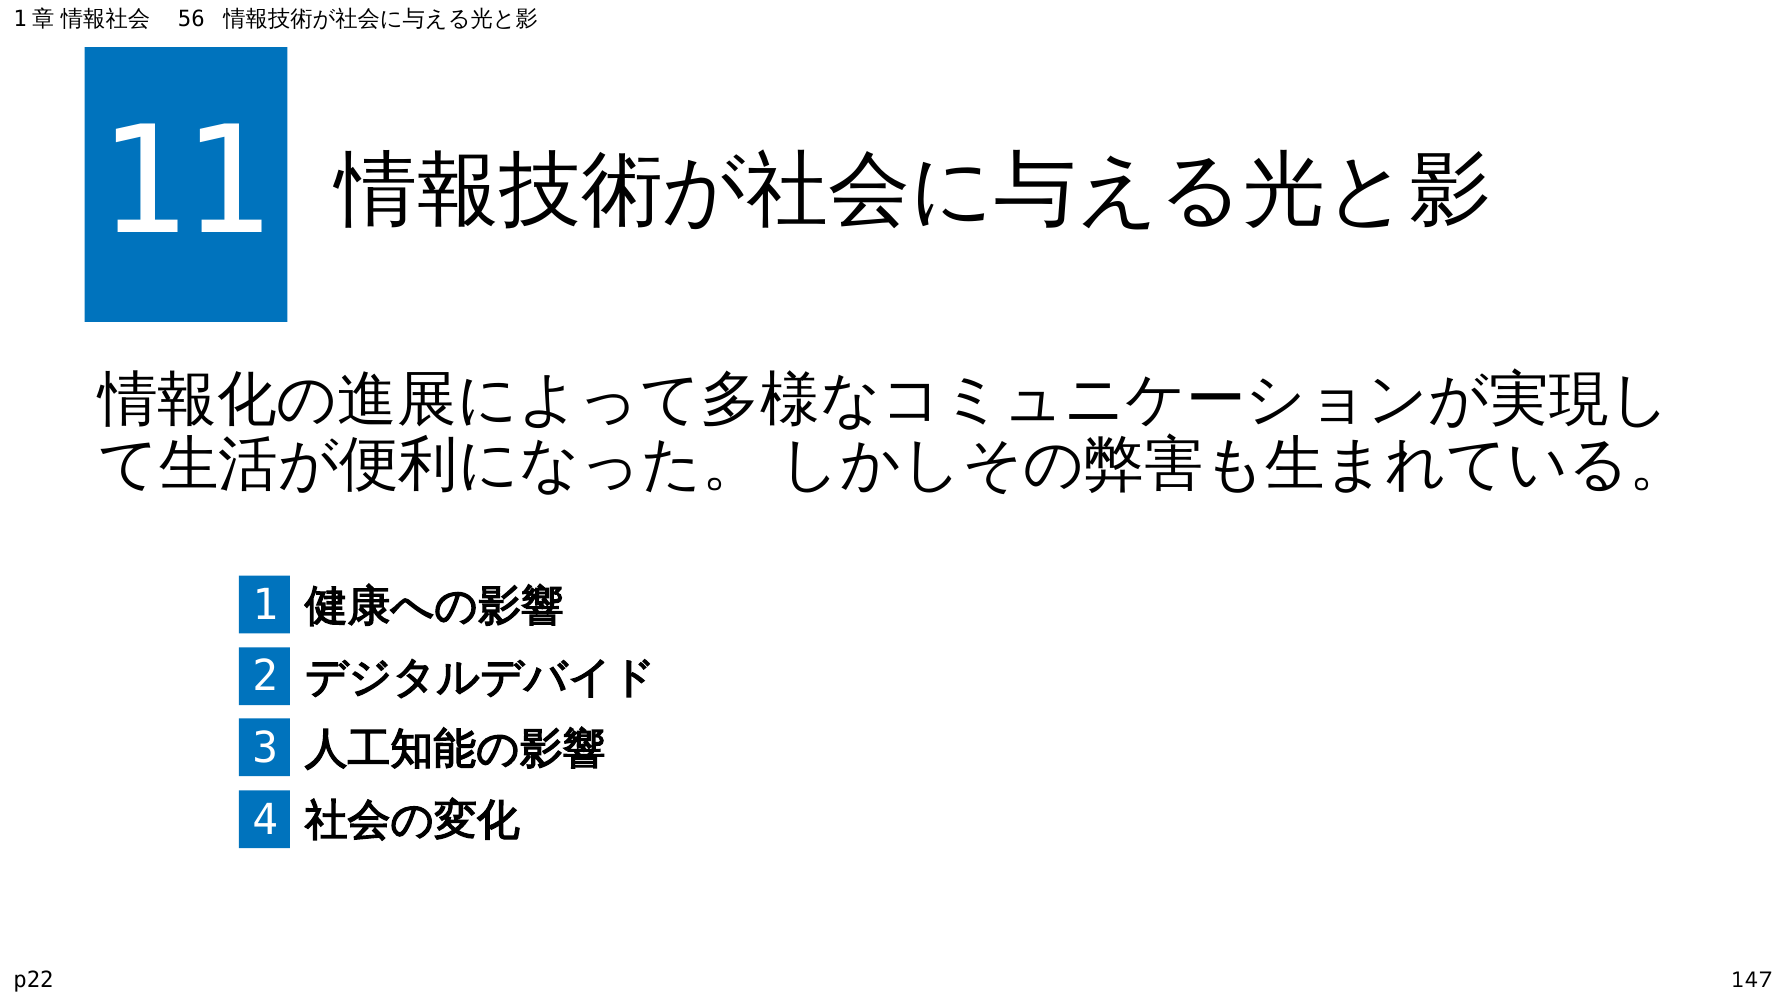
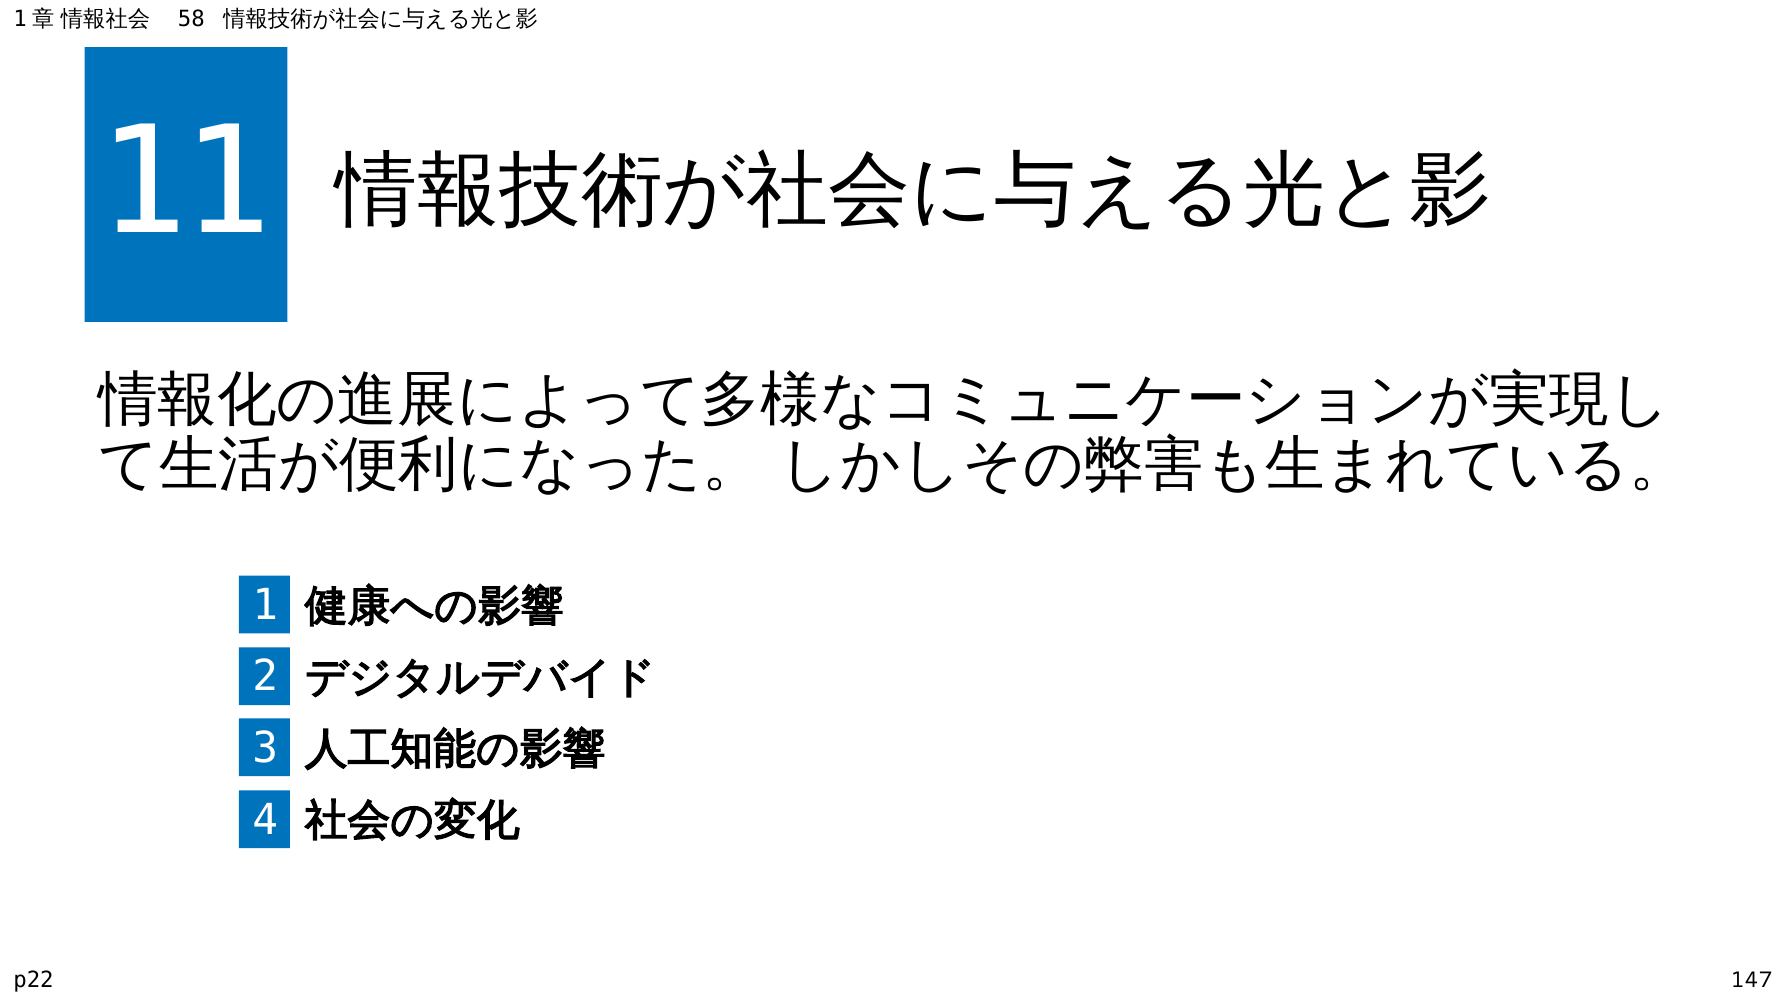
56: 56 -> 58
